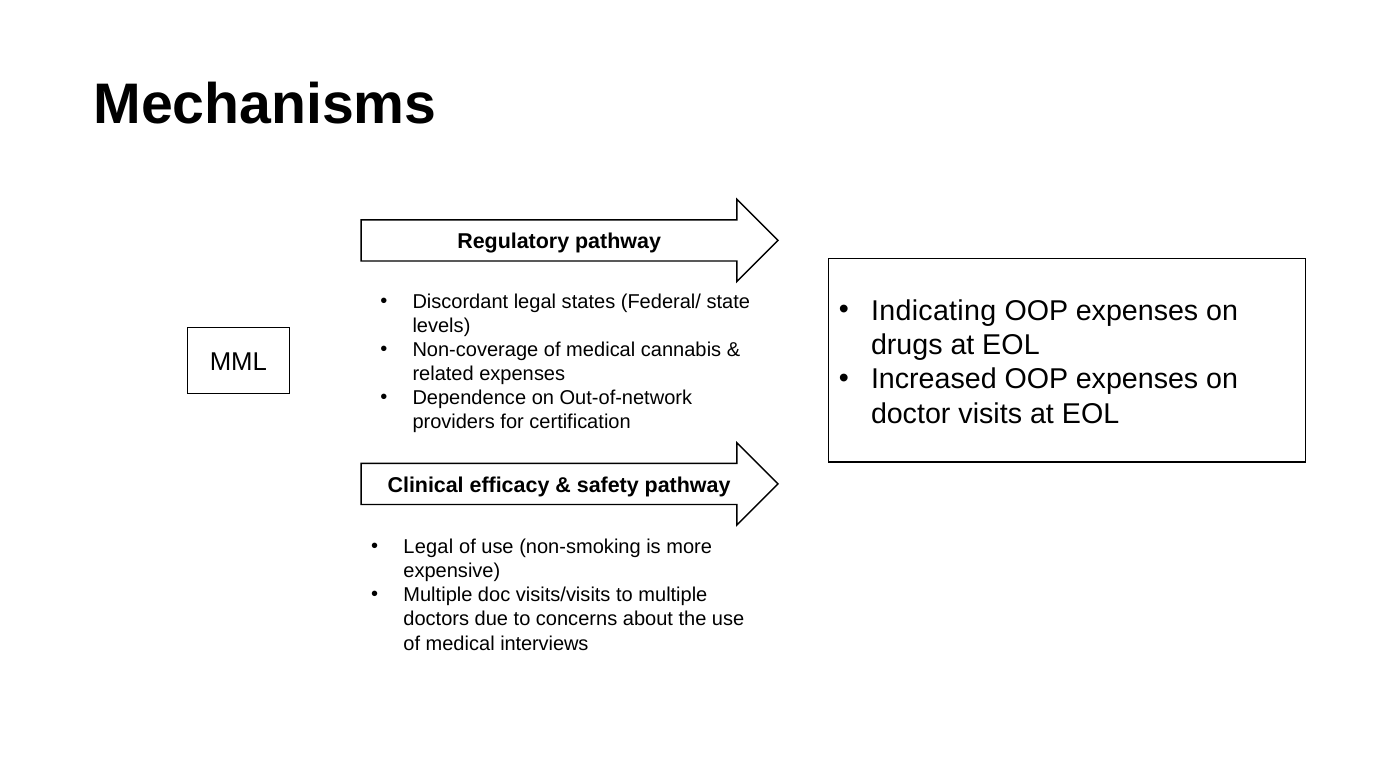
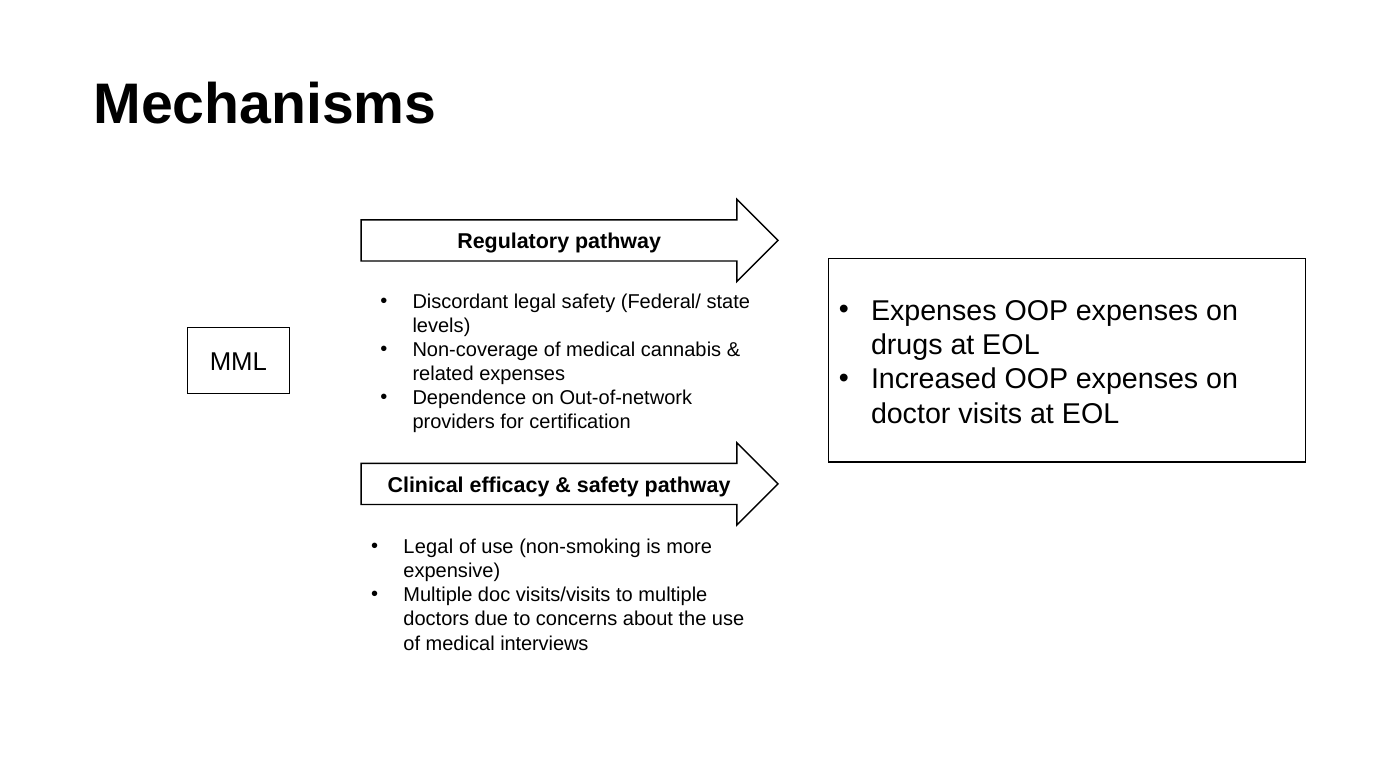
legal states: states -> safety
Indicating at (934, 311): Indicating -> Expenses
